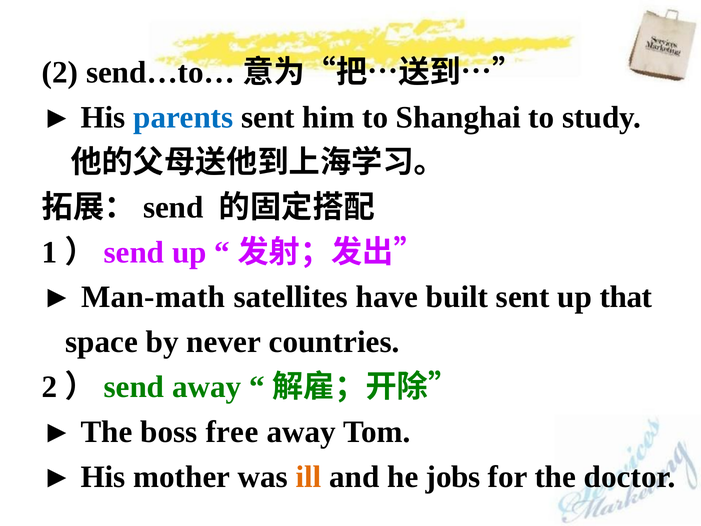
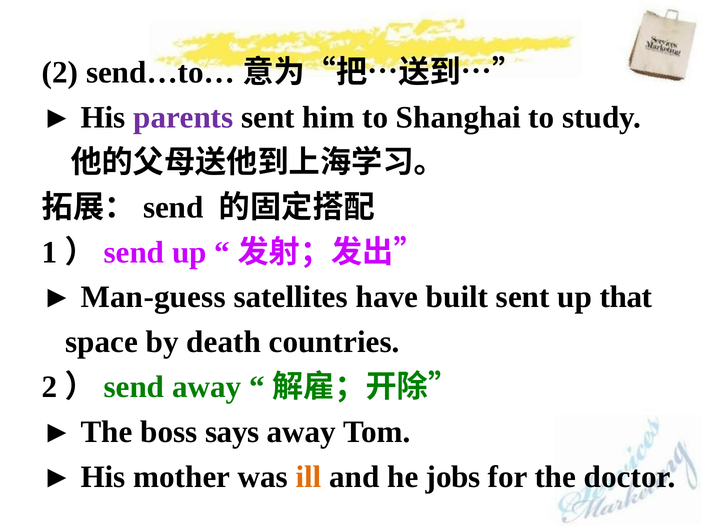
parents colour: blue -> purple
Man-math: Man-math -> Man-guess
never: never -> death
free: free -> says
